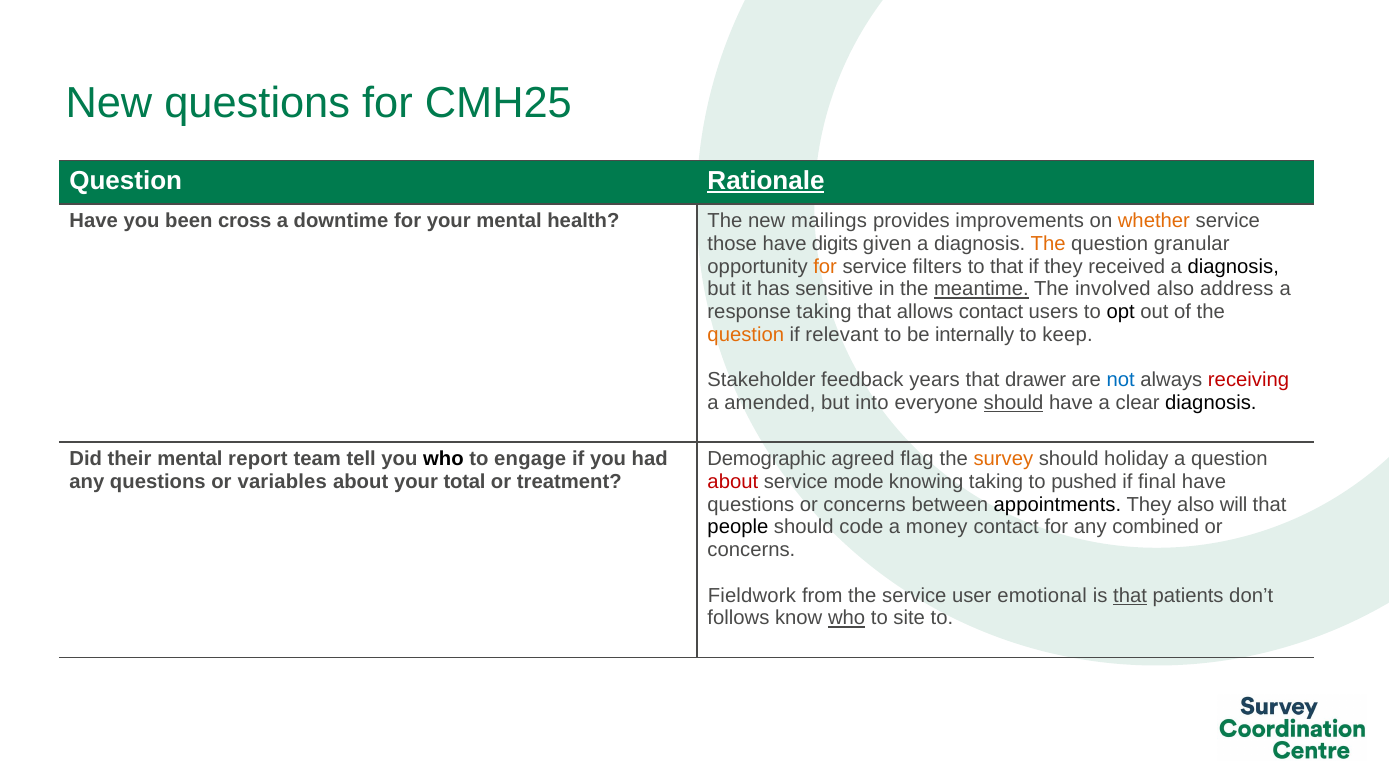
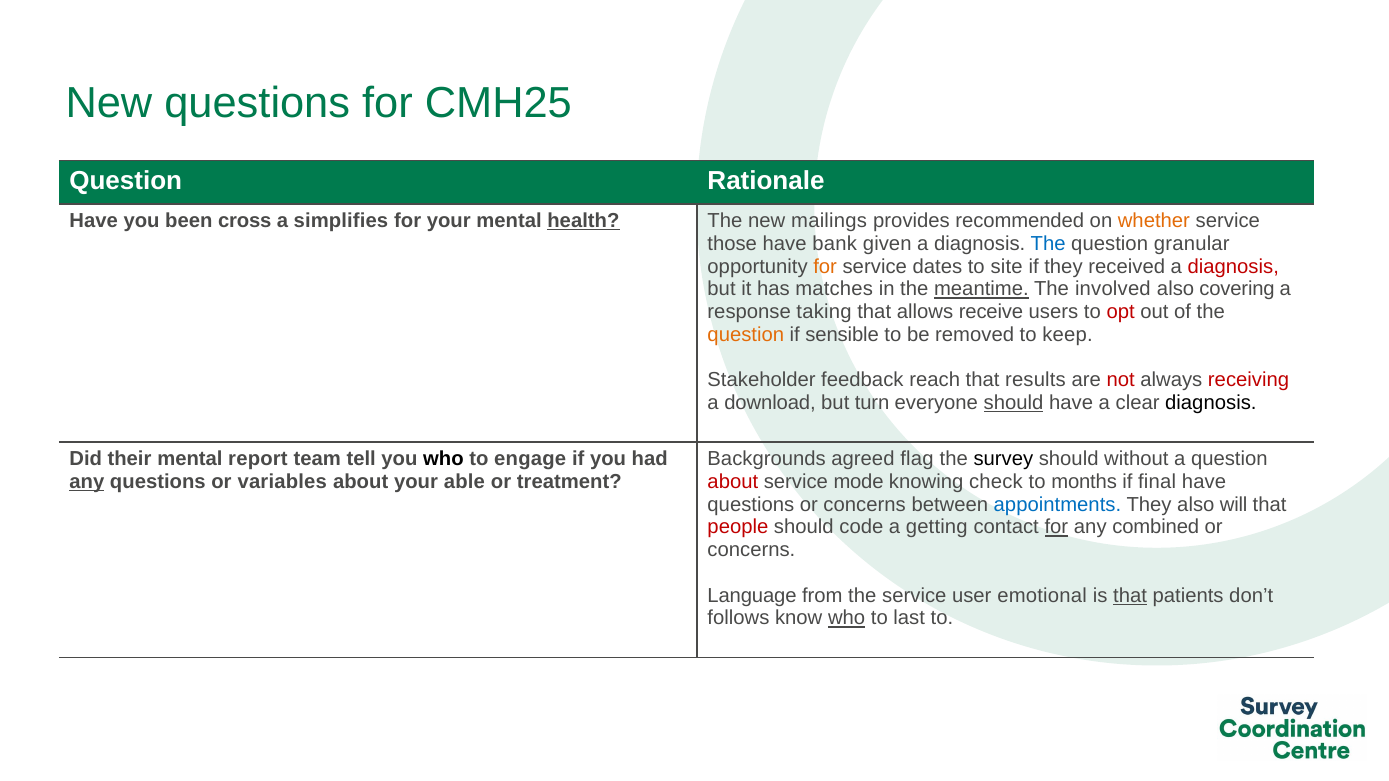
Rationale underline: present -> none
downtime: downtime -> simplifies
health underline: none -> present
improvements: improvements -> recommended
digits: digits -> bank
The at (1048, 244) colour: orange -> blue
filters: filters -> dates
to that: that -> site
diagnosis at (1233, 267) colour: black -> red
sensitive: sensitive -> matches
address: address -> covering
allows contact: contact -> receive
opt colour: black -> red
relevant: relevant -> sensible
internally: internally -> removed
years: years -> reach
drawer: drawer -> results
not colour: blue -> red
amended: amended -> download
into: into -> turn
Demographic: Demographic -> Backgrounds
survey colour: orange -> black
holiday: holiday -> without
any at (87, 482) underline: none -> present
total: total -> able
knowing taking: taking -> check
pushed: pushed -> months
appointments colour: black -> blue
people colour: black -> red
money: money -> getting
for at (1056, 527) underline: none -> present
Fieldwork: Fieldwork -> Language
site: site -> last
